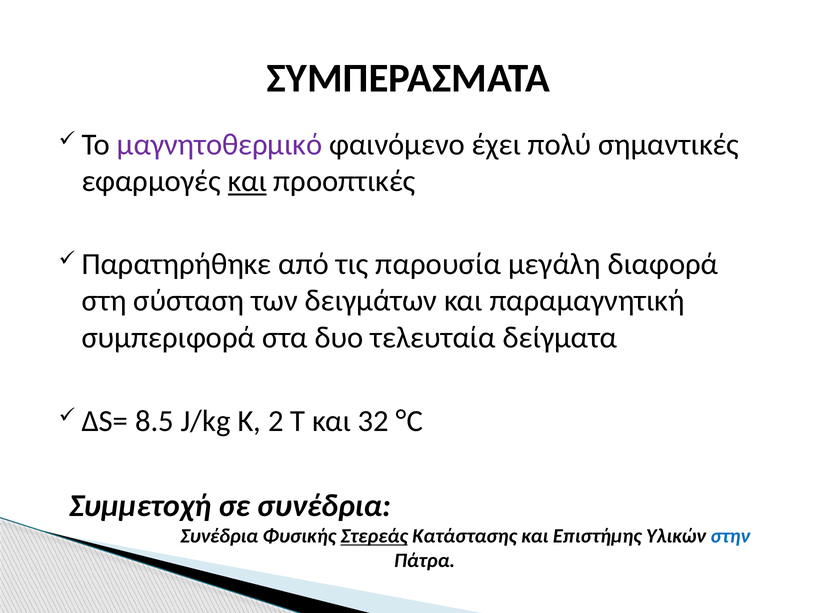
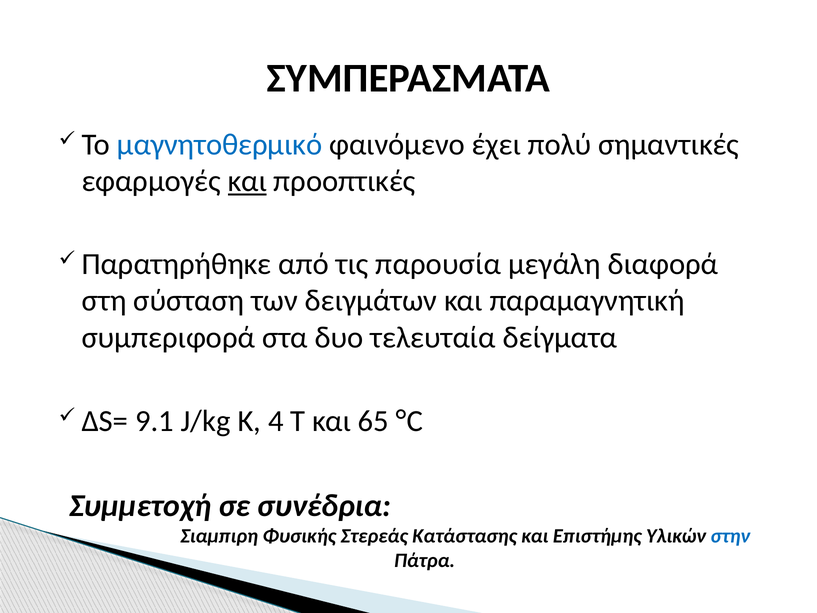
μαγνητοθερμικό colour: purple -> blue
8.5: 8.5 -> 9.1
2: 2 -> 4
32: 32 -> 65
Συνέδρια at (219, 536): Συνέδρια -> Σιαμπιρη
Στερεάς underline: present -> none
